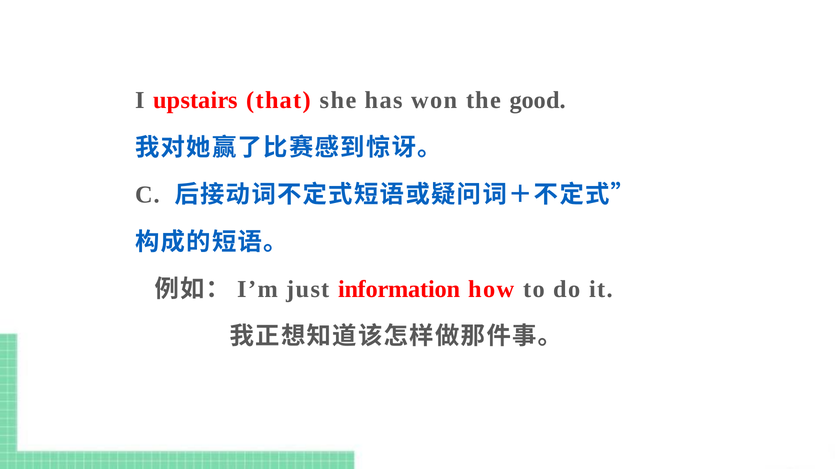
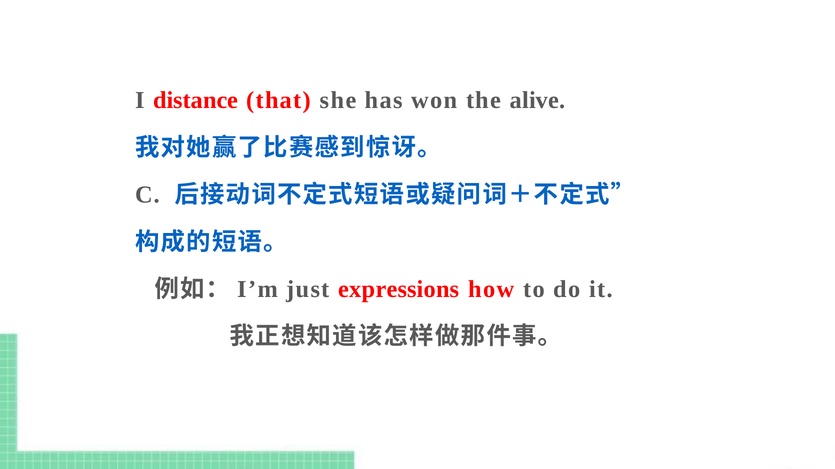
upstairs: upstairs -> distance
good: good -> alive
information: information -> expressions
